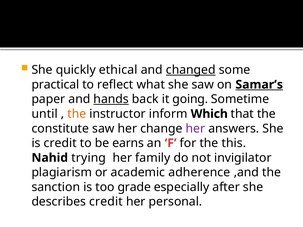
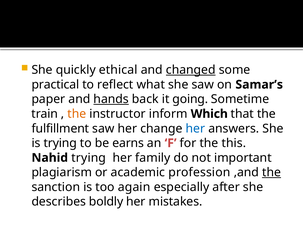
Samar’s underline: present -> none
until: until -> train
constitute: constitute -> fulfillment
her at (195, 129) colour: purple -> blue
is credit: credit -> trying
invigilator: invigilator -> important
adherence: adherence -> profession
the at (272, 173) underline: none -> present
grade: grade -> again
describes credit: credit -> boldly
personal: personal -> mistakes
